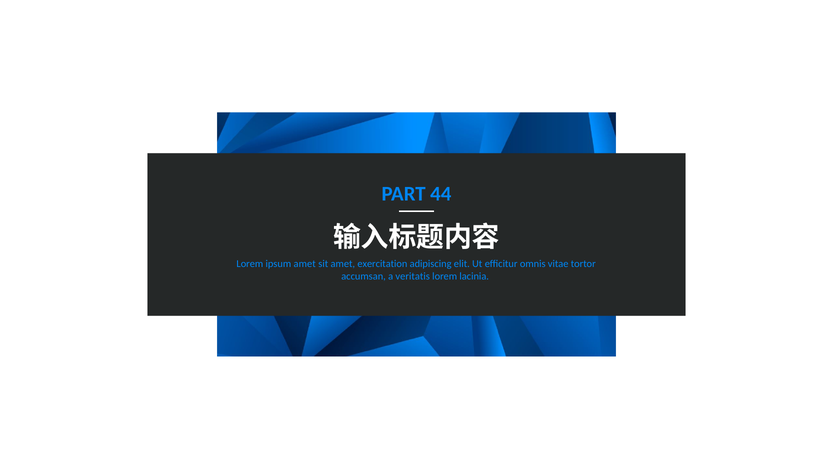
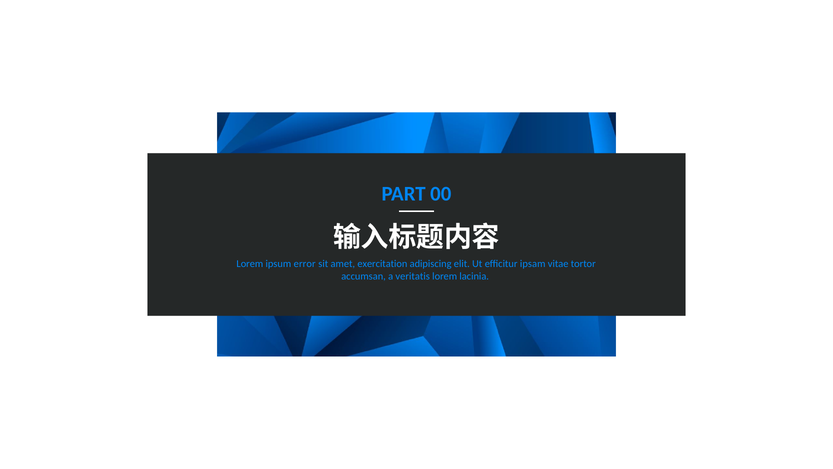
44: 44 -> 00
ipsum amet: amet -> error
omnis: omnis -> ipsam
